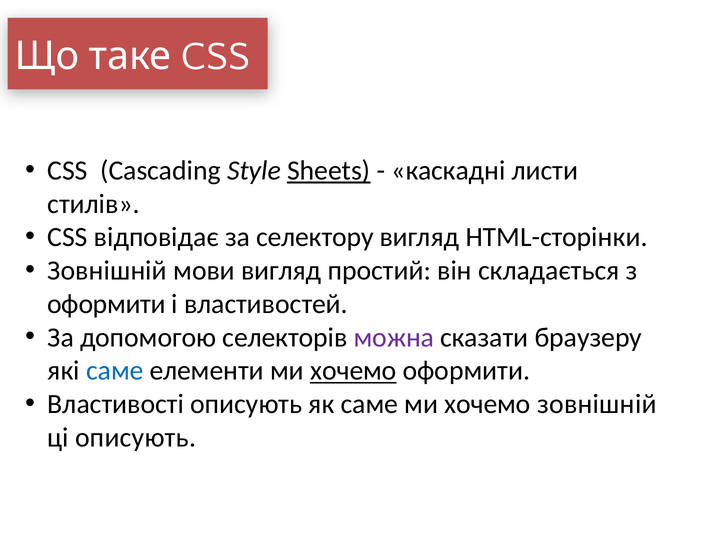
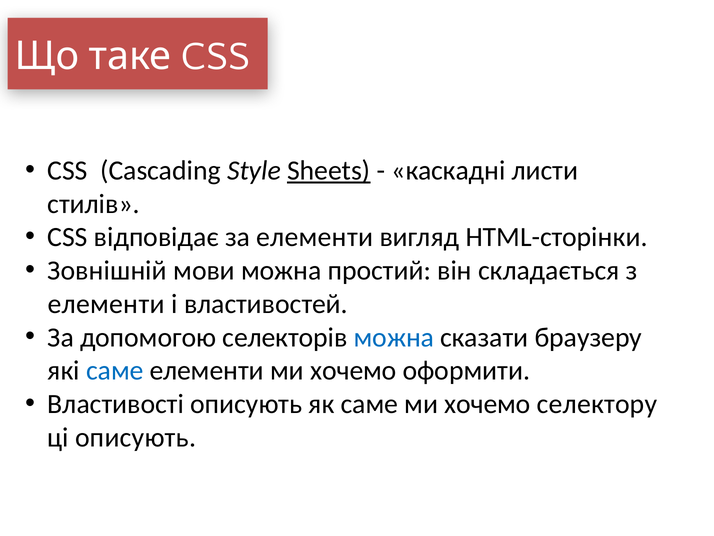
за селектору: селектору -> елементи
мови вигляд: вигляд -> можна
оформити at (106, 304): оформити -> елементи
можна at (394, 337) colour: purple -> blue
хочемо at (353, 370) underline: present -> none
хочемо зовнішній: зовнішній -> селектору
